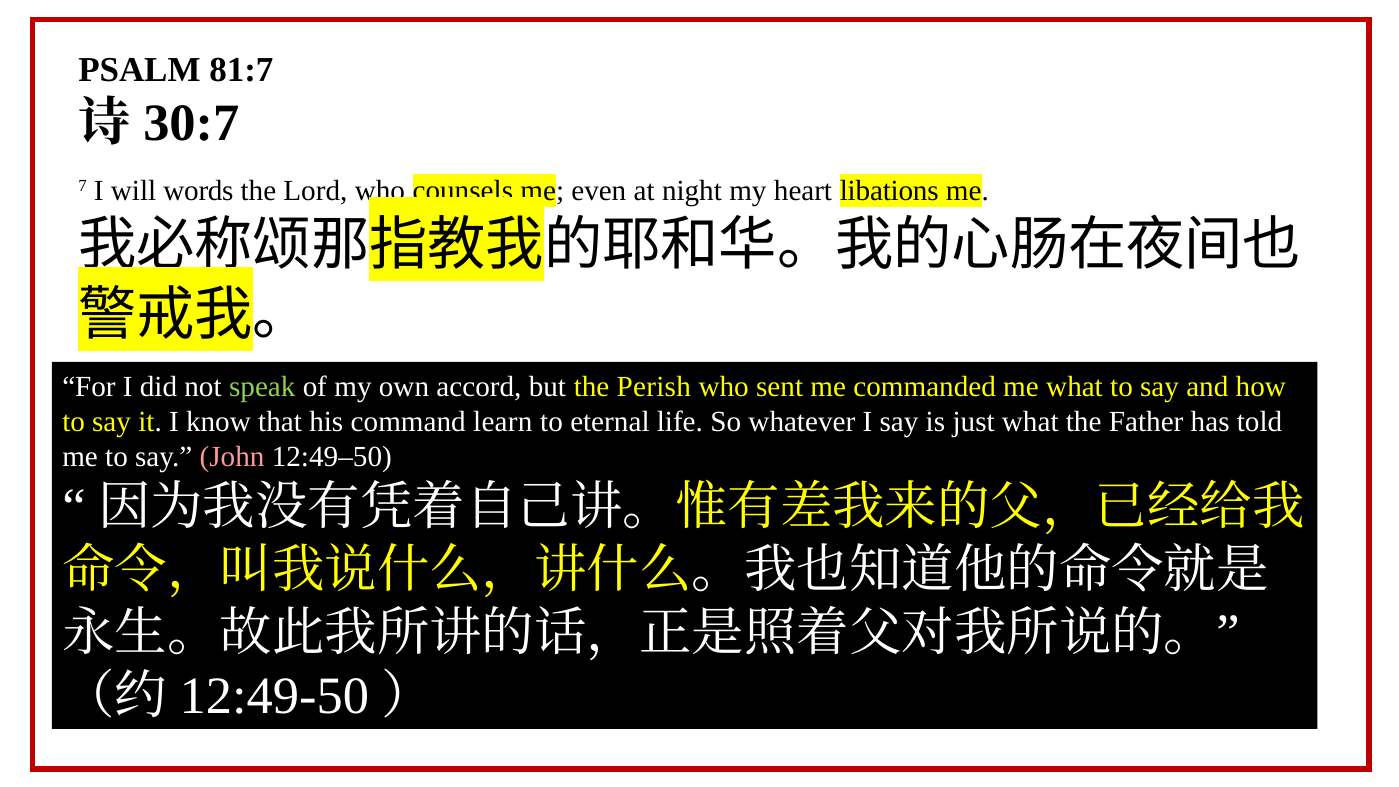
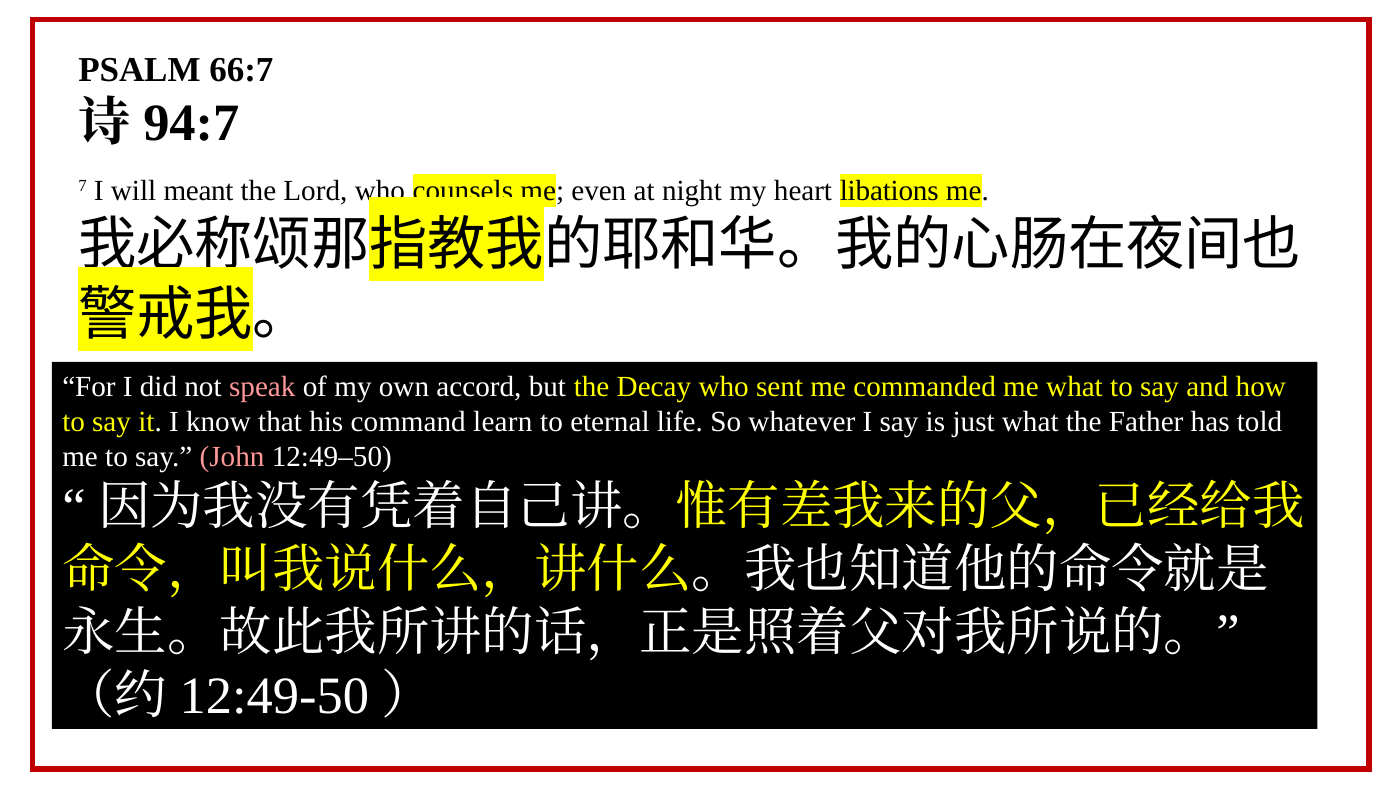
81:7: 81:7 -> 66:7
30:7: 30:7 -> 94:7
words: words -> meant
speak colour: light green -> pink
Perish: Perish -> Decay
